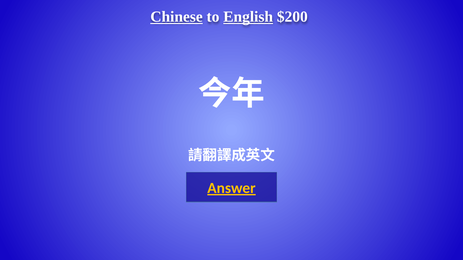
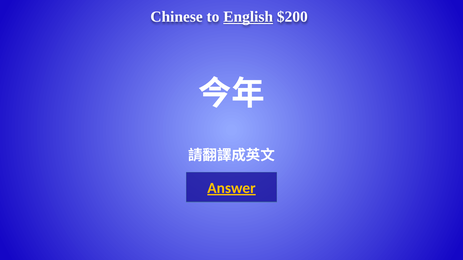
Chinese underline: present -> none
